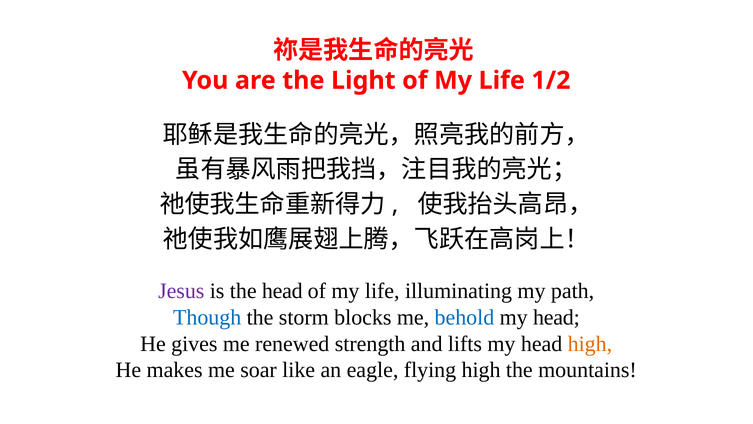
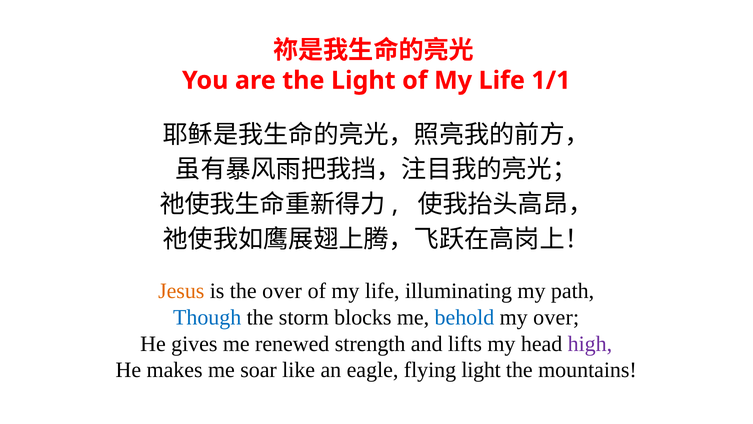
1/2: 1/2 -> 1/1
Jesus colour: purple -> orange
the head: head -> over
head at (556, 317): head -> over
high at (590, 343) colour: orange -> purple
flying high: high -> light
